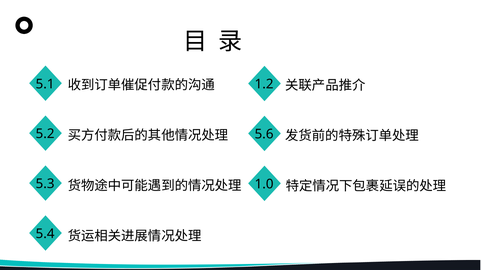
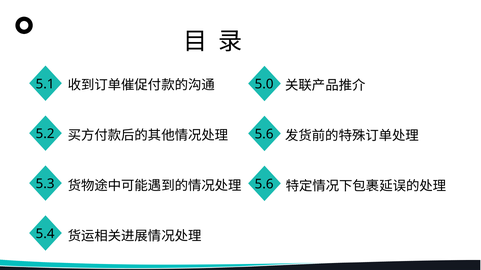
1.2: 1.2 -> 5.0
1.0 at (264, 184): 1.0 -> 5.6
